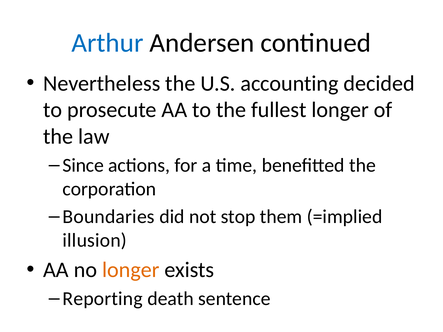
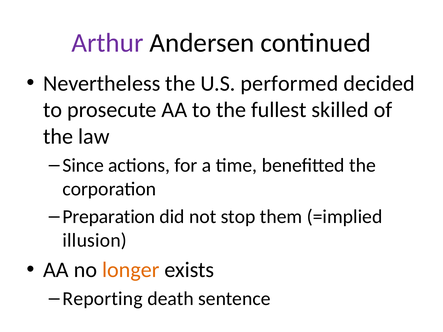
Arthur colour: blue -> purple
accounting: accounting -> performed
fullest longer: longer -> skilled
Boundaries: Boundaries -> Preparation
